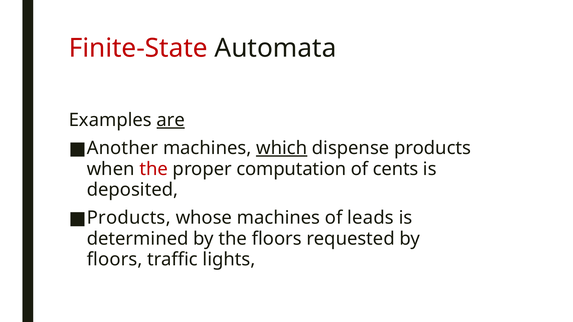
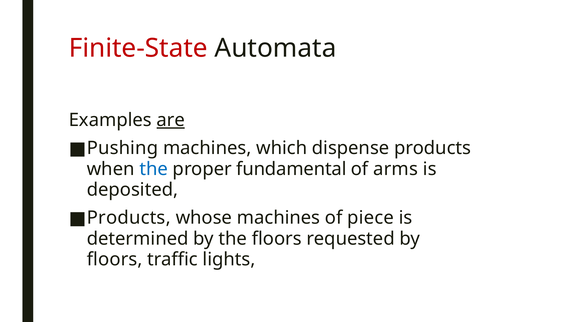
Another: Another -> Pushing
which underline: present -> none
the at (154, 169) colour: red -> blue
computation: computation -> fundamental
cents: cents -> arms
leads: leads -> piece
